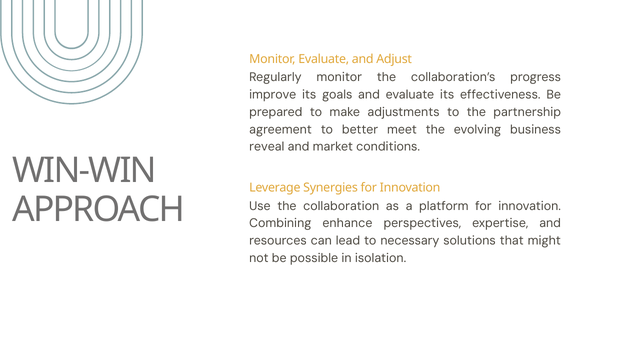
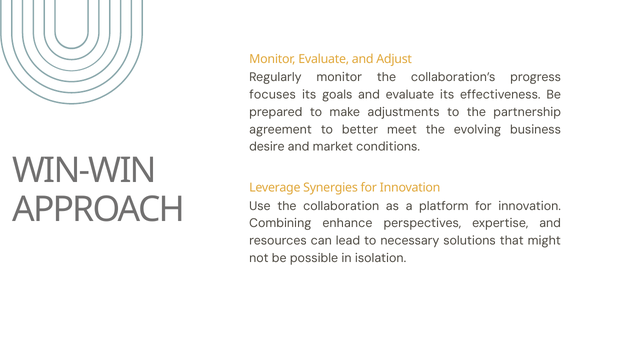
improve: improve -> focuses
reveal: reveal -> desire
